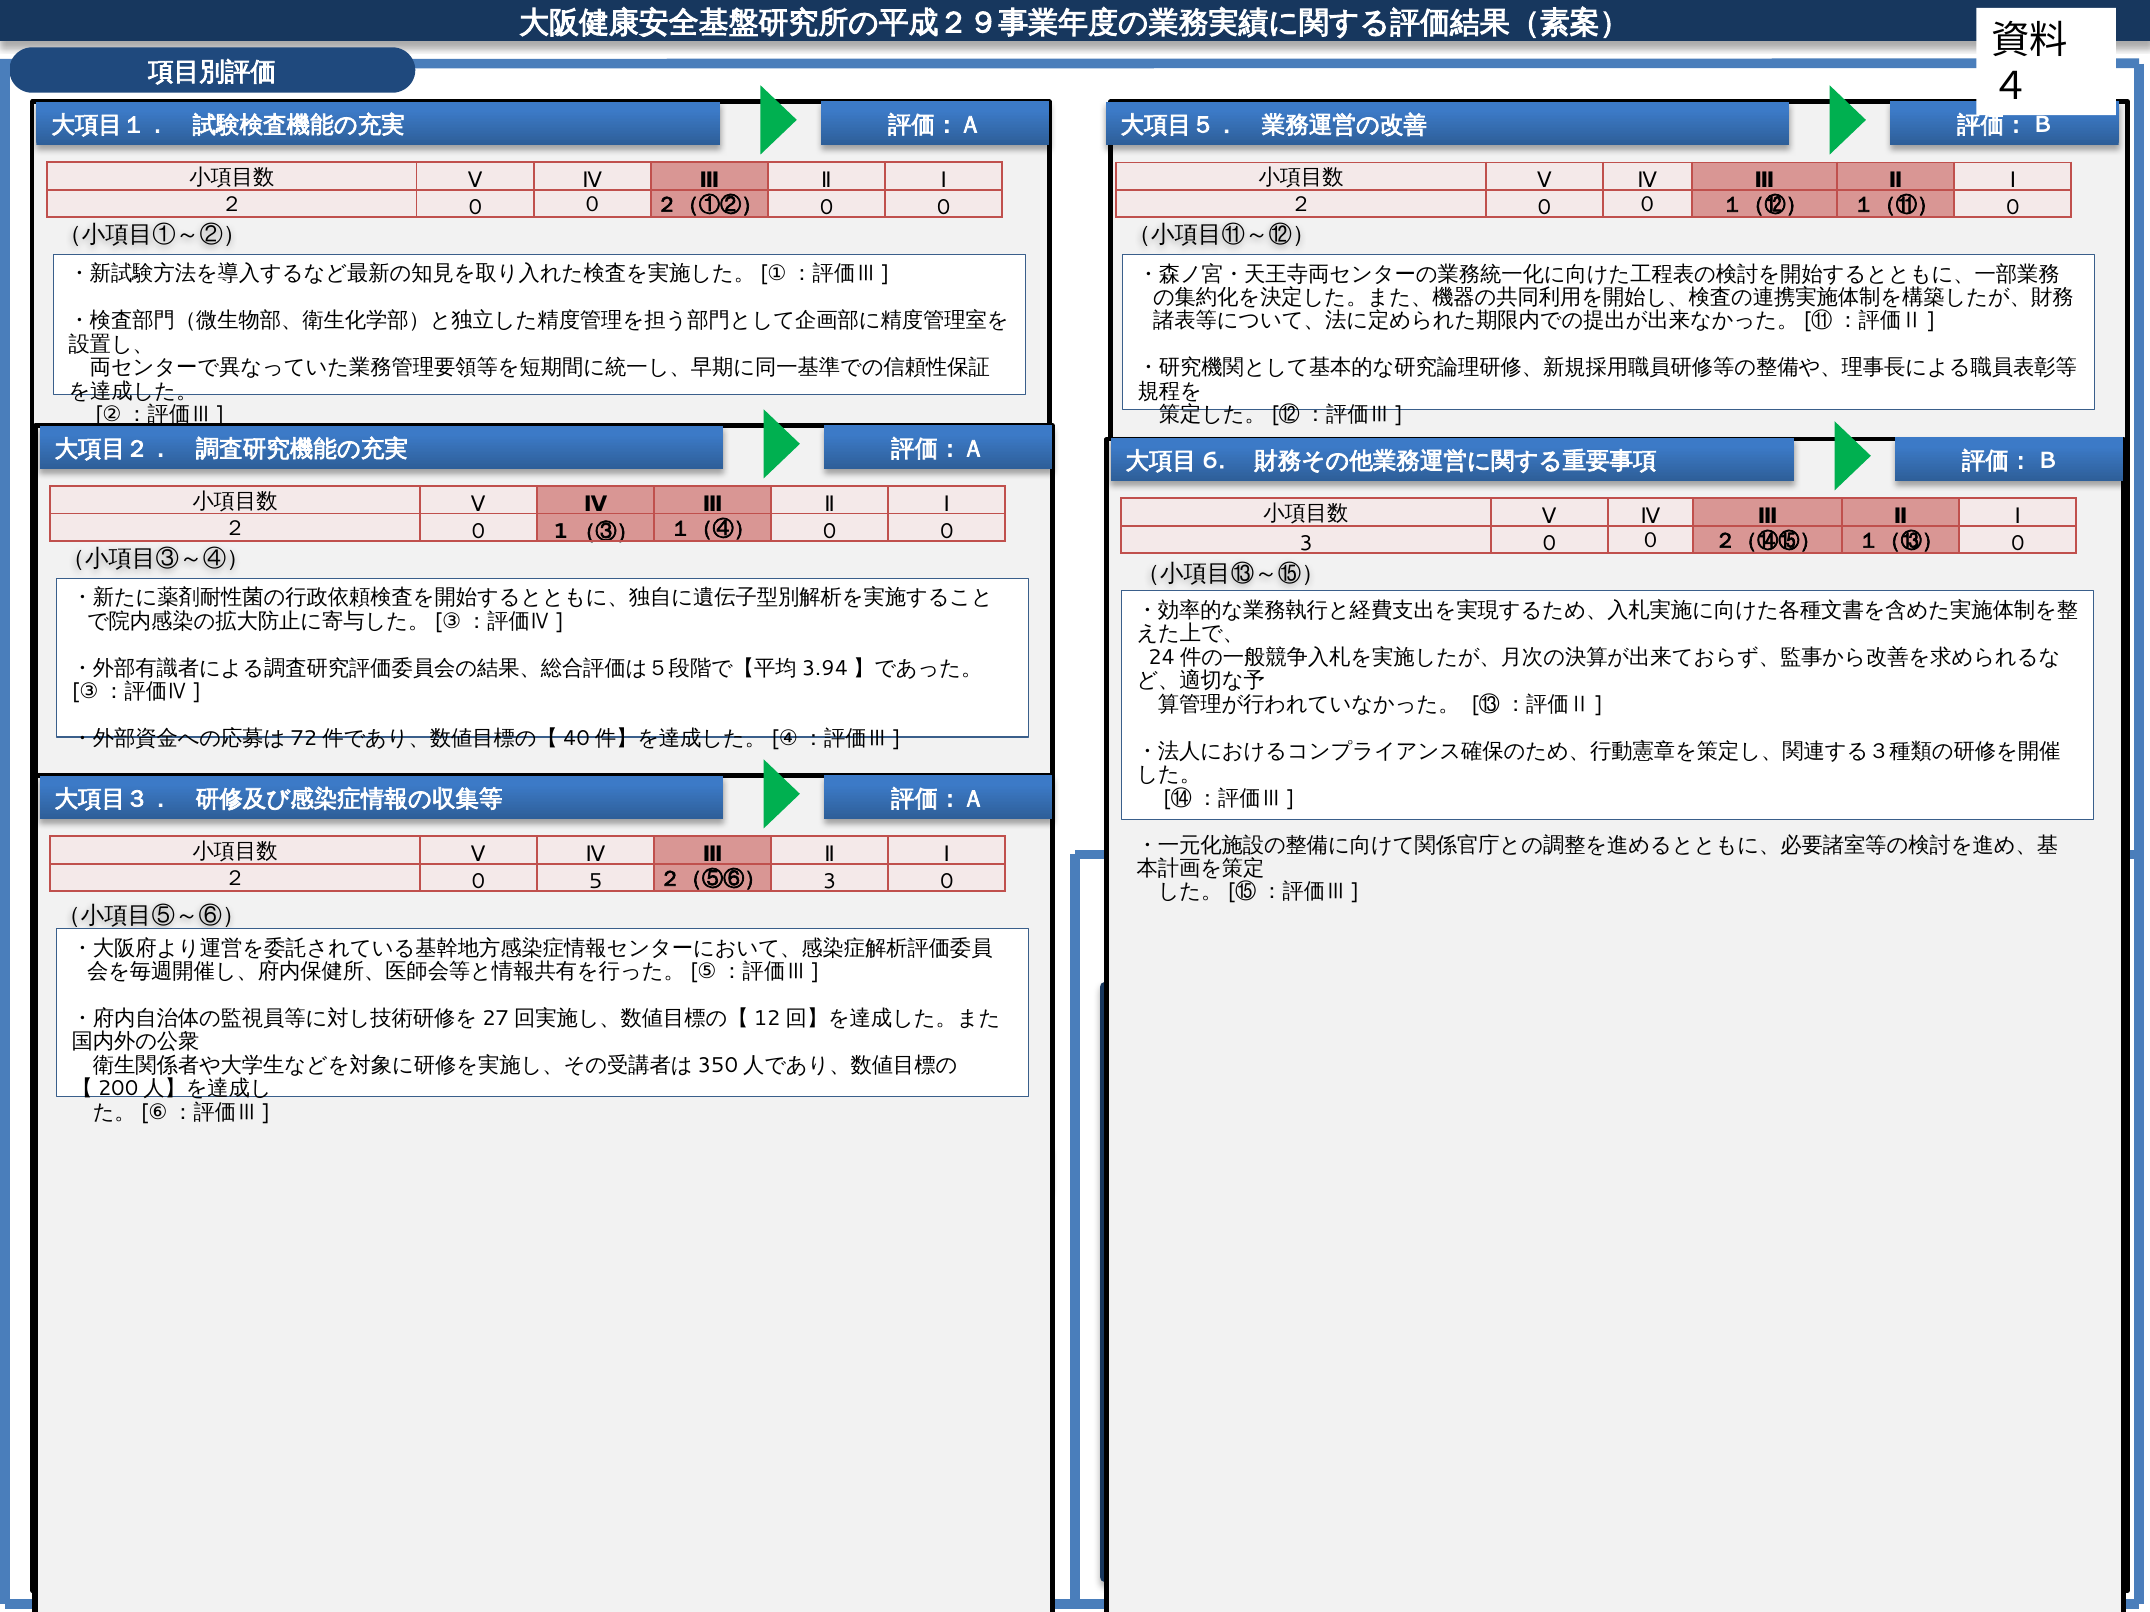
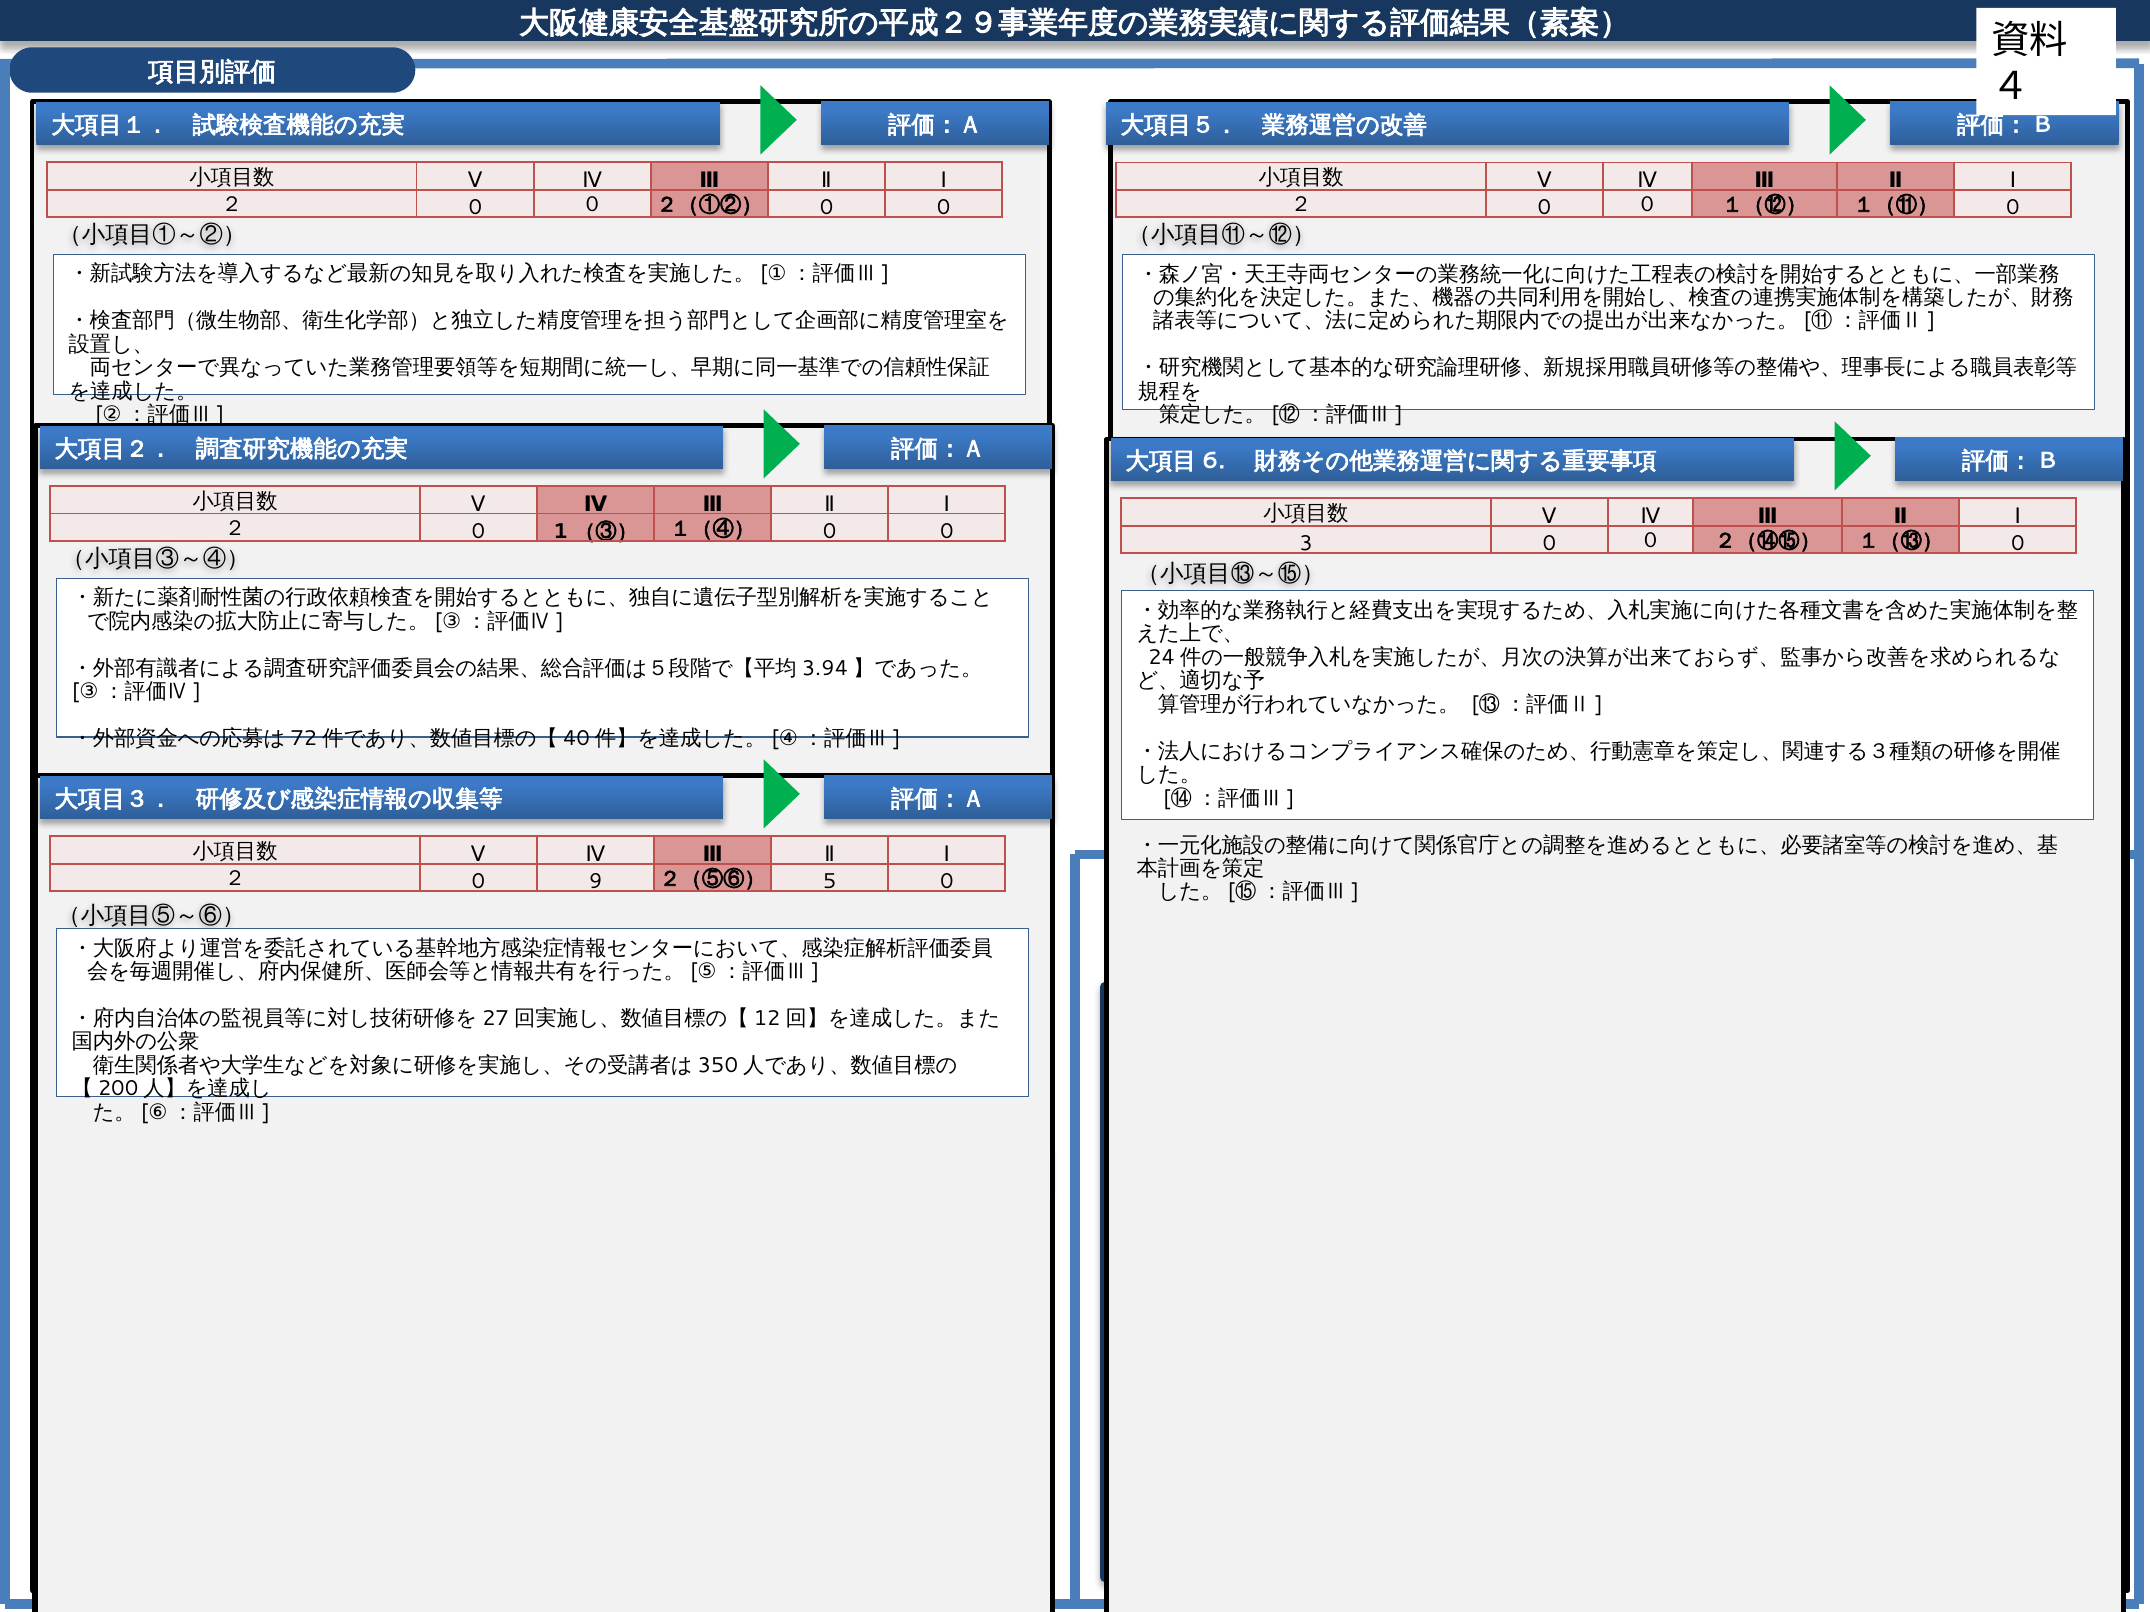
5: 5 -> 9
２（⑤⑥） 3: 3 -> 5
